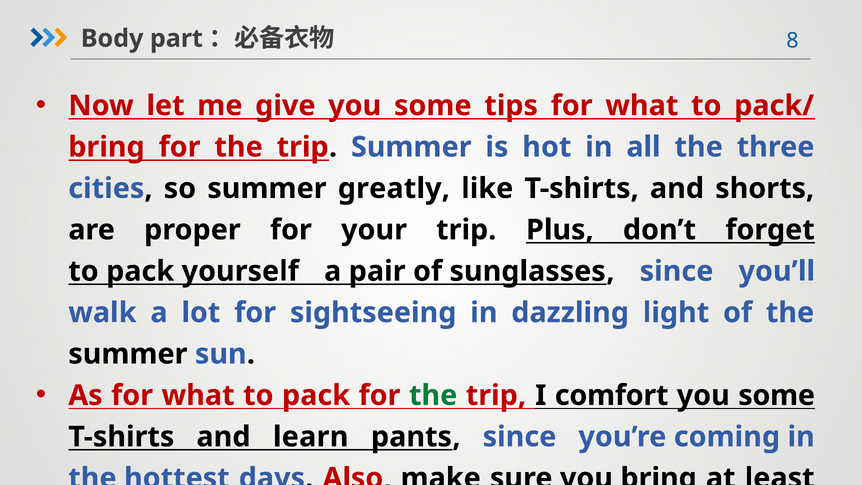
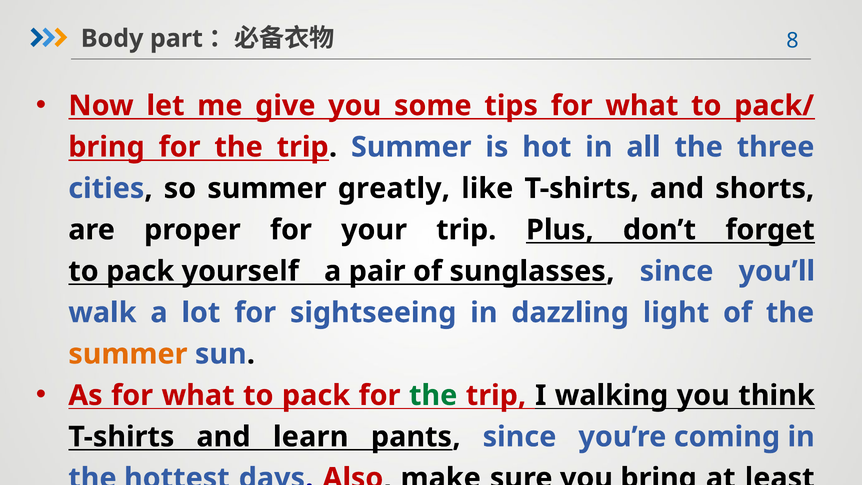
summer at (128, 354) colour: black -> orange
I comfort: comfort -> walking
some at (777, 395): some -> think
